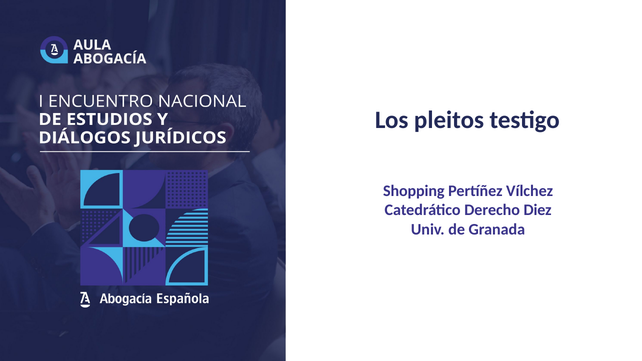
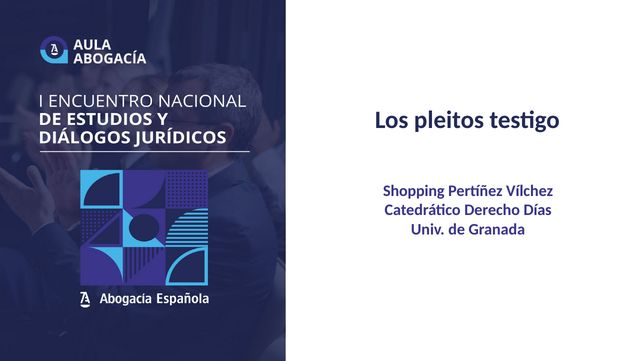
Diez: Diez -> Días
